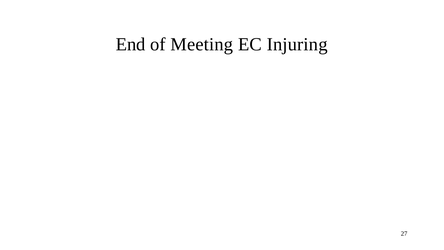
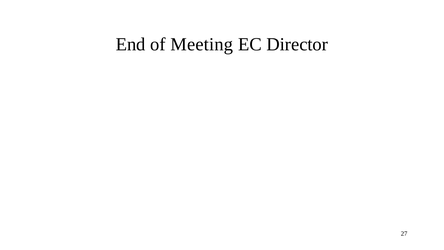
Injuring: Injuring -> Director
